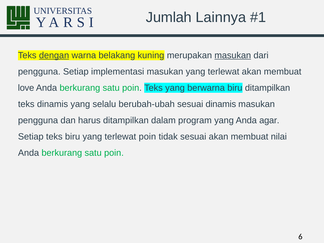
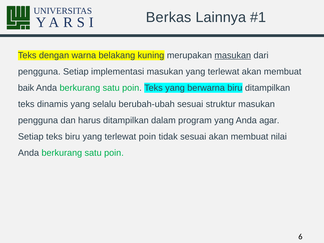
Jumlah: Jumlah -> Berkas
dengan underline: present -> none
love: love -> baik
sesuai dinamis: dinamis -> struktur
